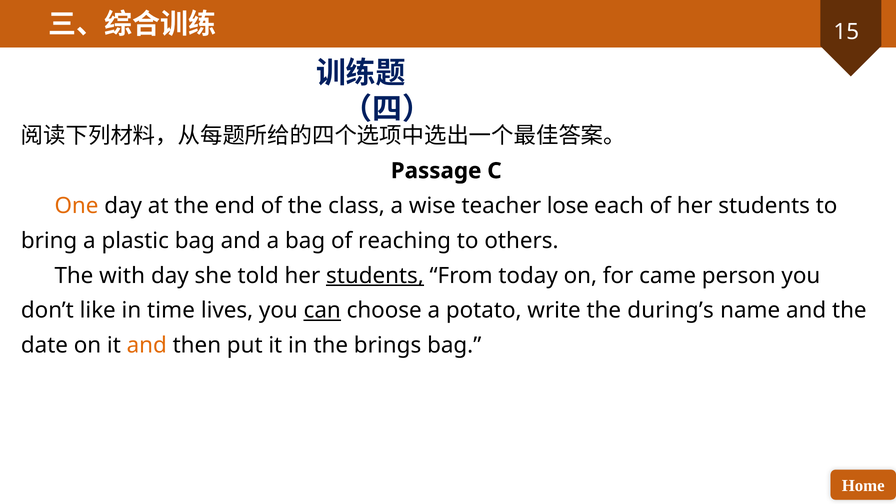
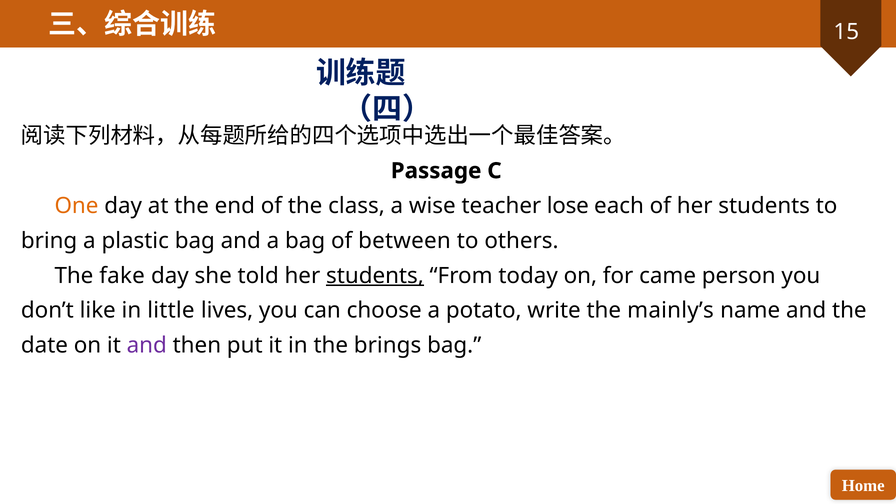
reaching: reaching -> between
with: with -> fake
time: time -> little
can underline: present -> none
during’s: during’s -> mainly’s
and at (147, 345) colour: orange -> purple
